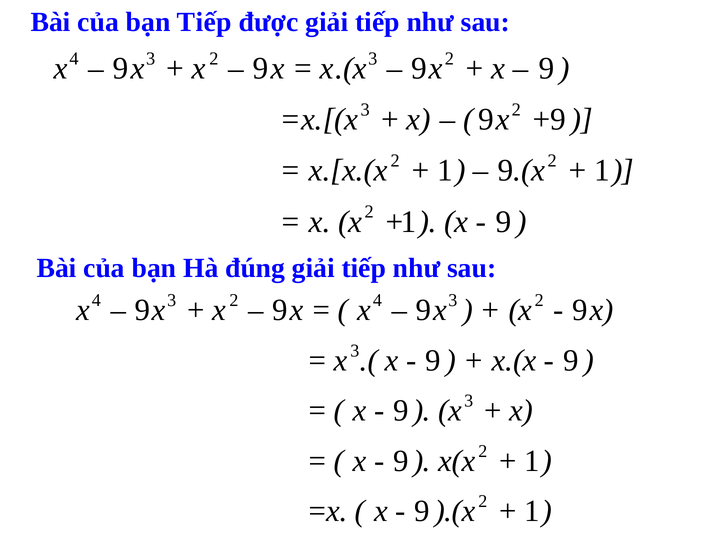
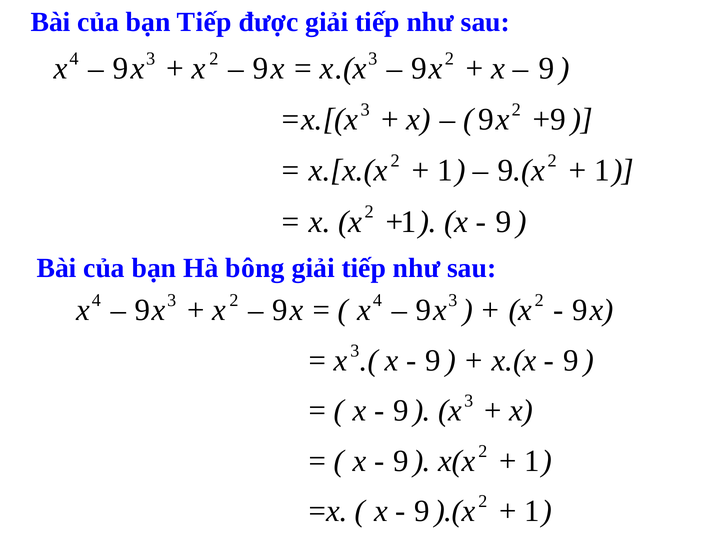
đúng: đúng -> bông
